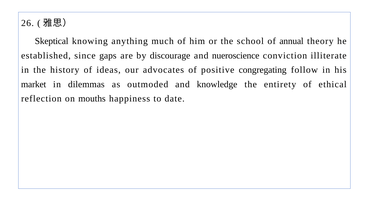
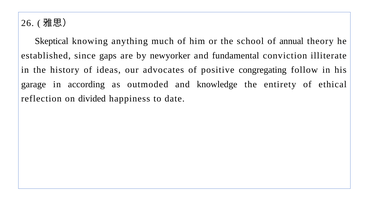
discourage: discourage -> newyorker
nueroscience: nueroscience -> fundamental
market: market -> garage
dilemmas: dilemmas -> according
mouths: mouths -> divided
